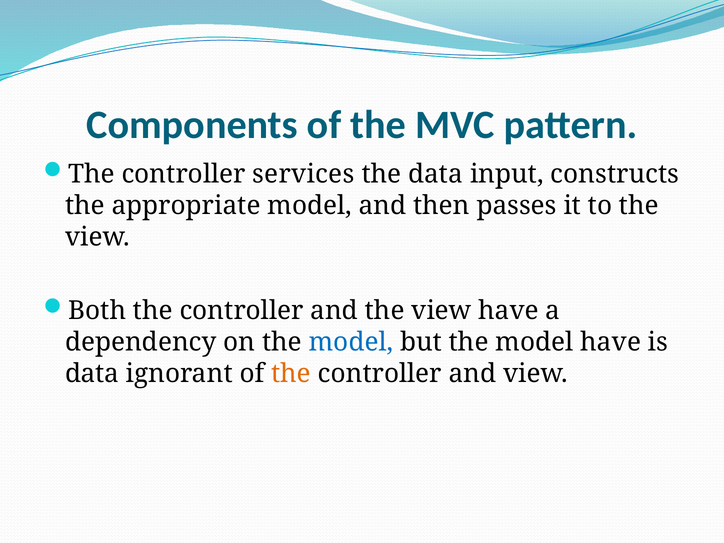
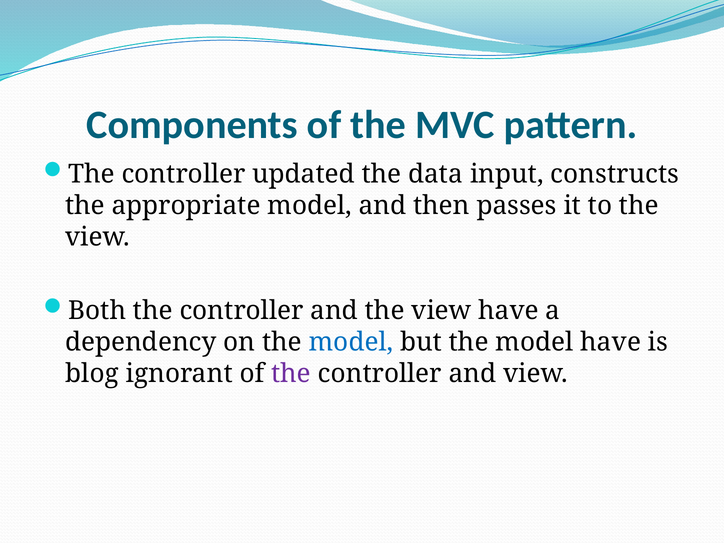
services: services -> updated
data at (92, 373): data -> blog
the at (291, 373) colour: orange -> purple
